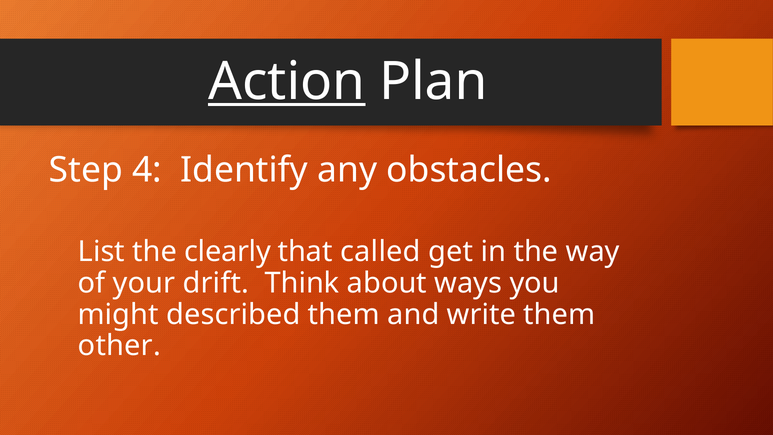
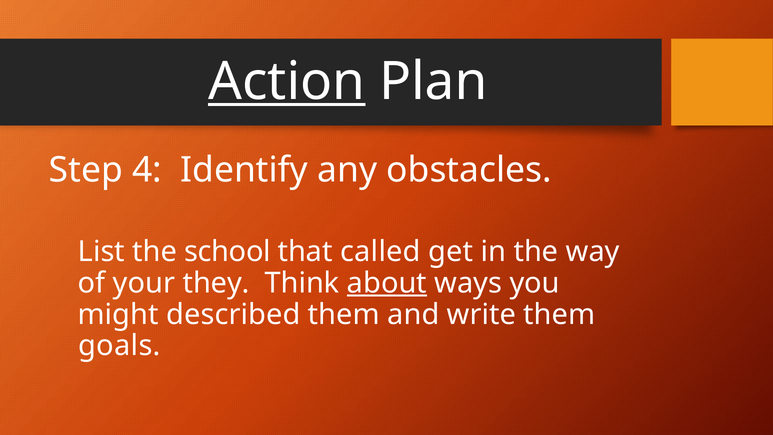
clearly: clearly -> school
drift: drift -> they
about underline: none -> present
other: other -> goals
